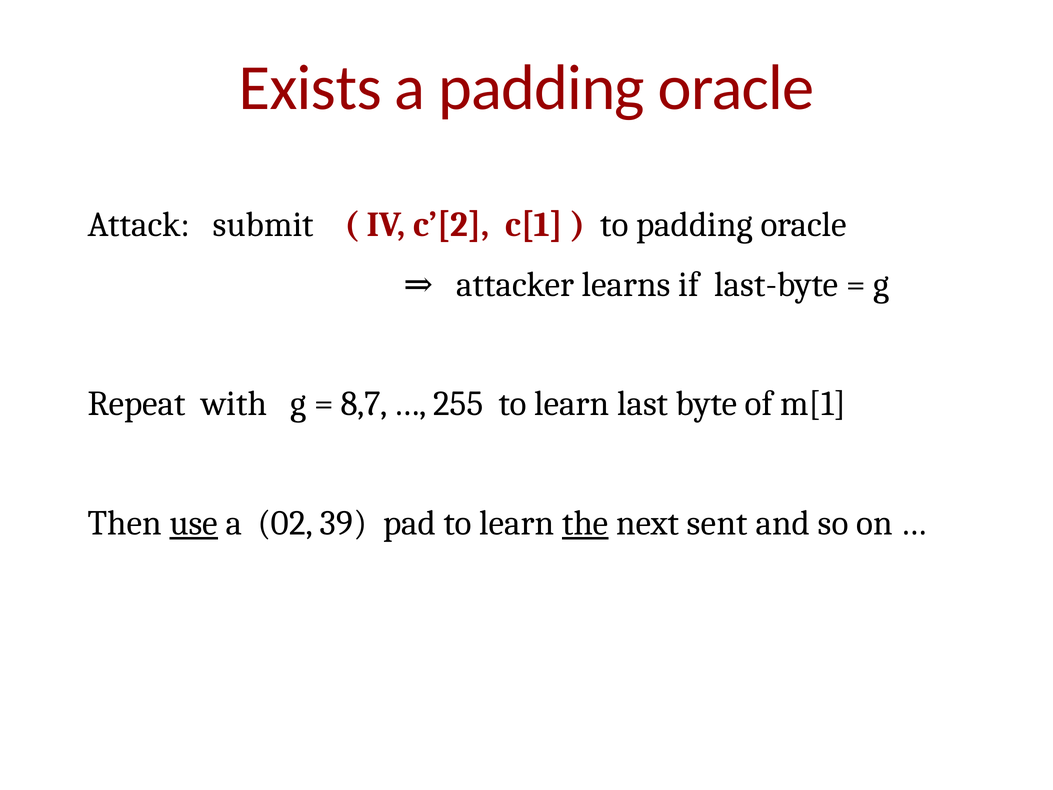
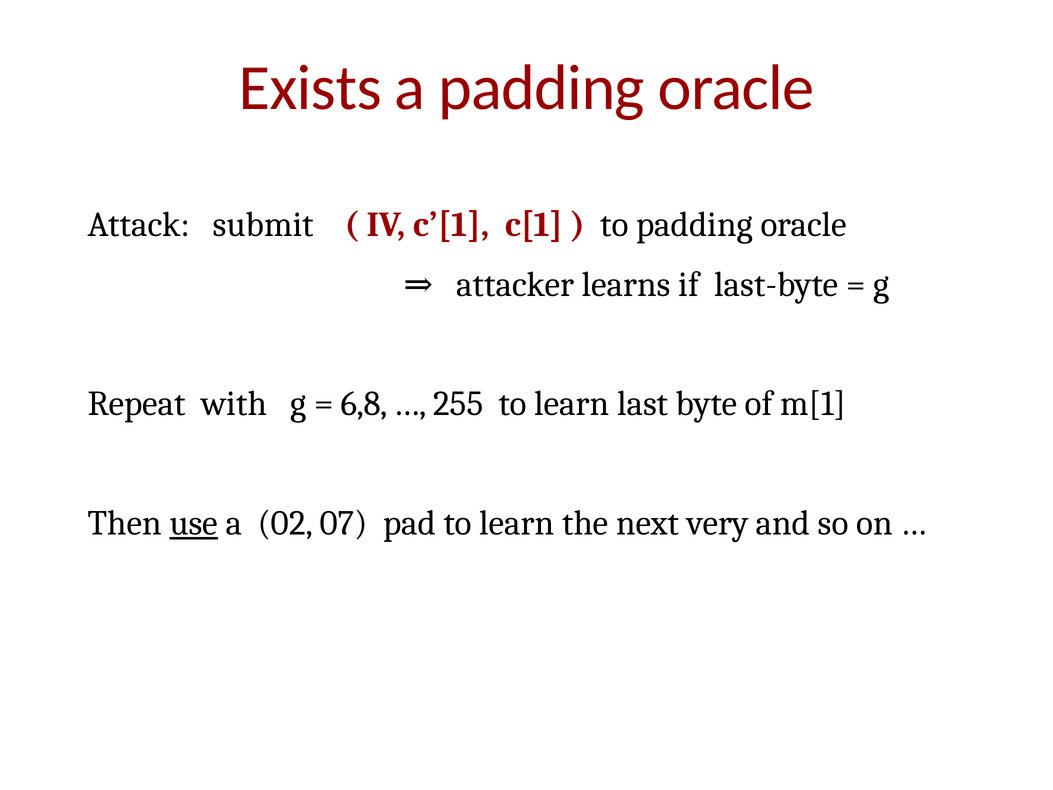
c’[2: c’[2 -> c’[1
8,7: 8,7 -> 6,8
39: 39 -> 07
the underline: present -> none
sent: sent -> very
